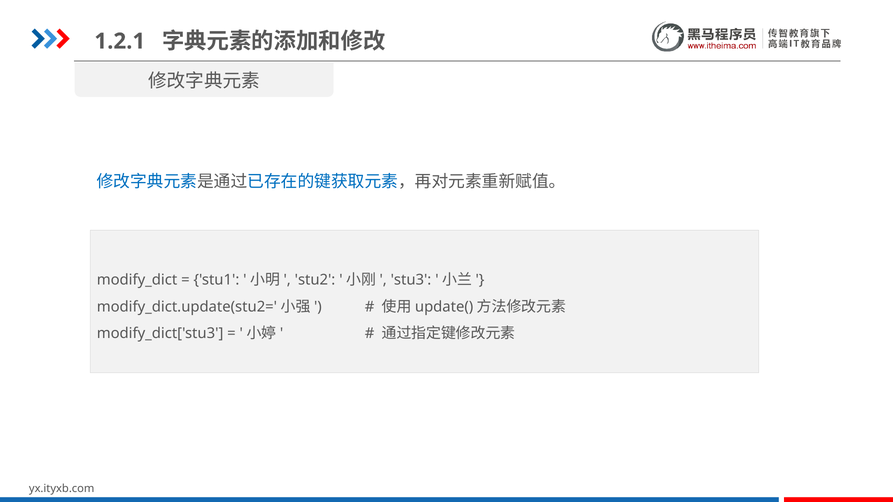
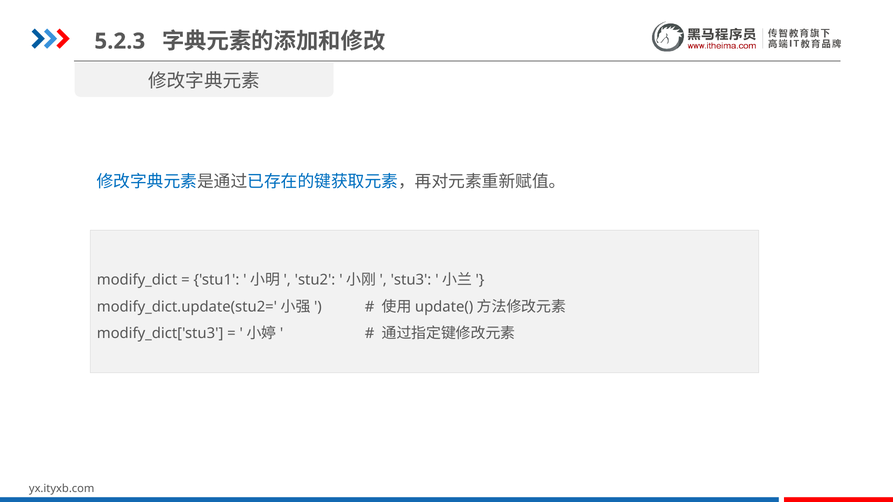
1.2.1: 1.2.1 -> 5.2.3
